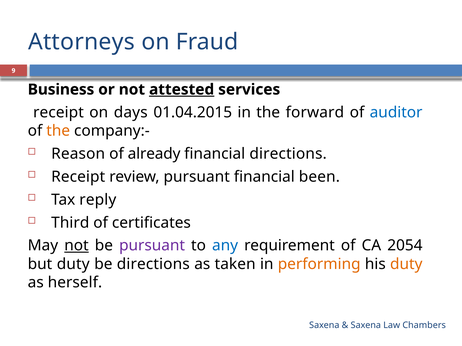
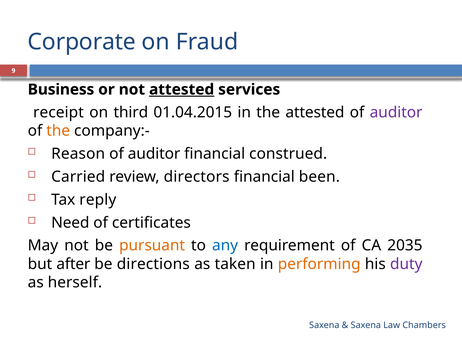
Attorneys: Attorneys -> Corporate
days: days -> third
the forward: forward -> attested
auditor at (396, 113) colour: blue -> purple
already at (154, 154): already -> auditor
financial directions: directions -> construed
Receipt at (78, 177): Receipt -> Carried
review pursuant: pursuant -> directors
Third: Third -> Need
not at (76, 246) underline: present -> none
pursuant at (152, 246) colour: purple -> orange
2054: 2054 -> 2035
but duty: duty -> after
duty at (406, 264) colour: orange -> purple
